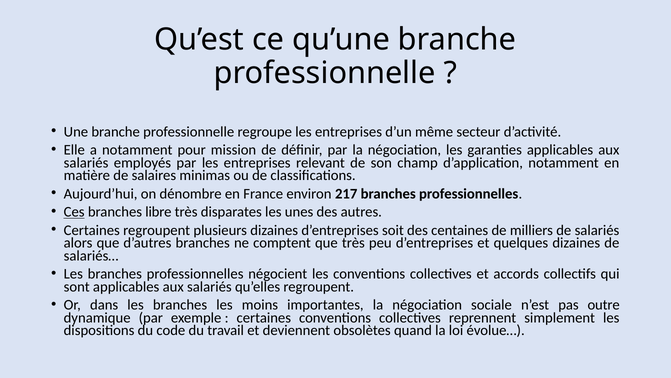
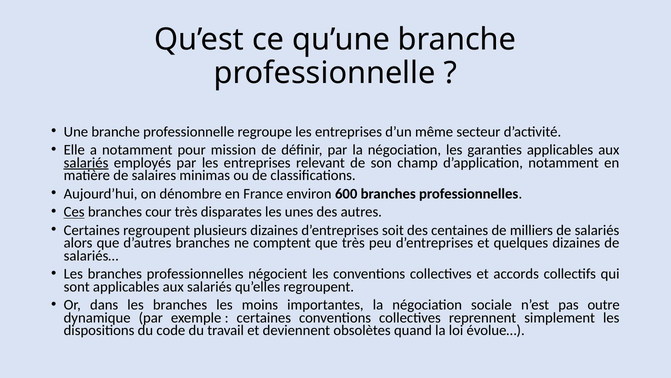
salariés at (86, 162) underline: none -> present
217: 217 -> 600
libre: libre -> cour
